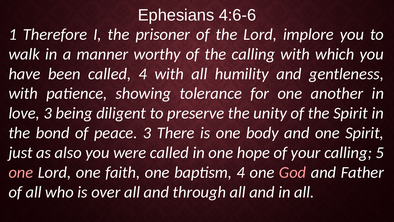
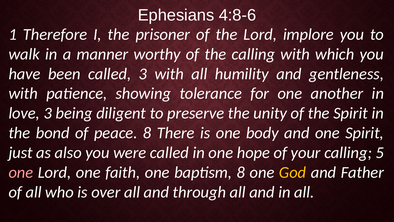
4:6-6: 4:6-6 -> 4:8-6
called 4: 4 -> 3
peace 3: 3 -> 8
baptism 4: 4 -> 8
God colour: pink -> yellow
